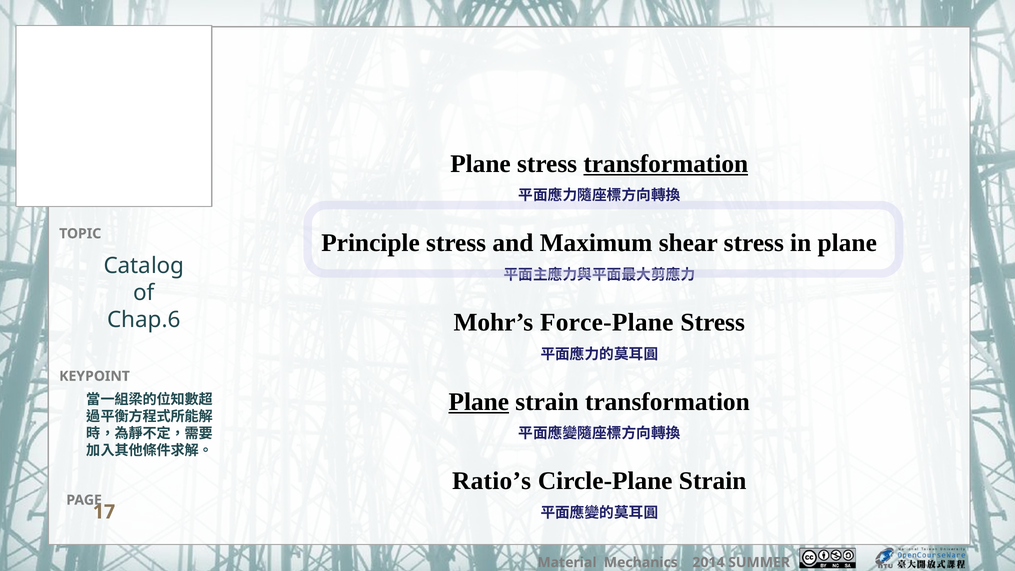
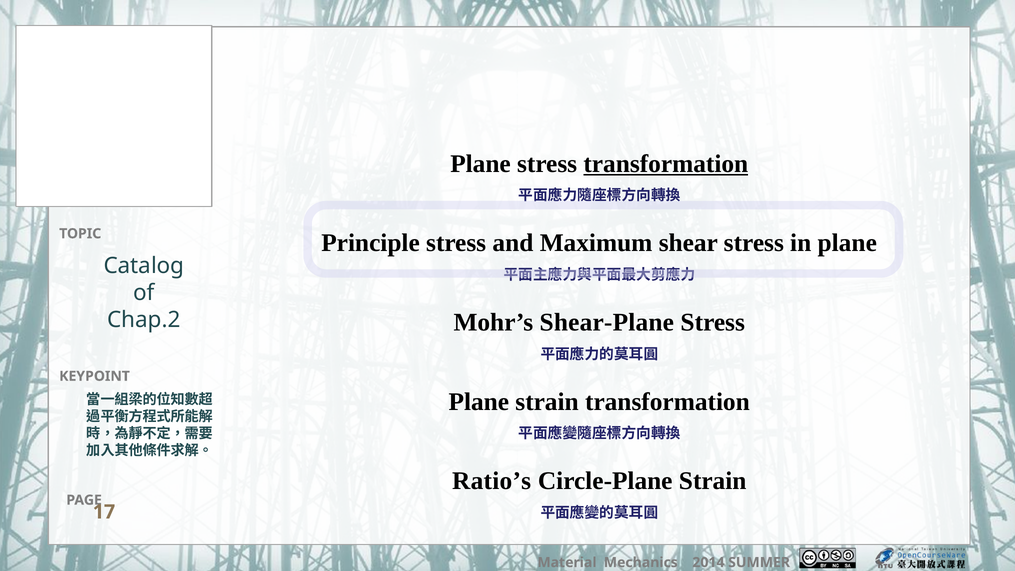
Force-Plane: Force-Plane -> Shear-Plane
Chap.6: Chap.6 -> Chap.2
Plane at (479, 402) underline: present -> none
